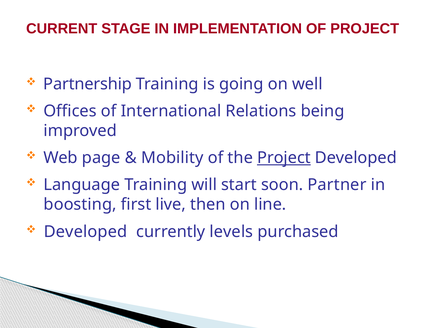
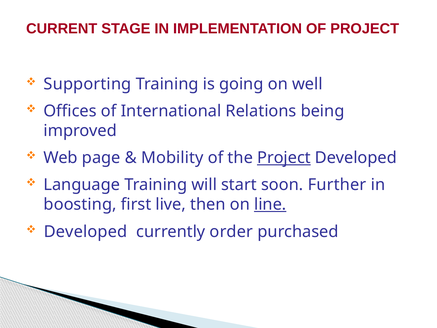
Partnership: Partnership -> Supporting
Partner: Partner -> Further
line underline: none -> present
levels: levels -> order
